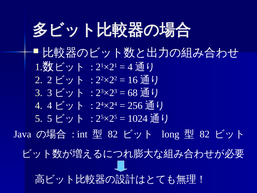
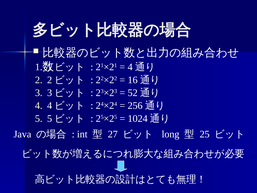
68: 68 -> 52
82 at (113, 134): 82 -> 27
82 at (205, 134): 82 -> 25
